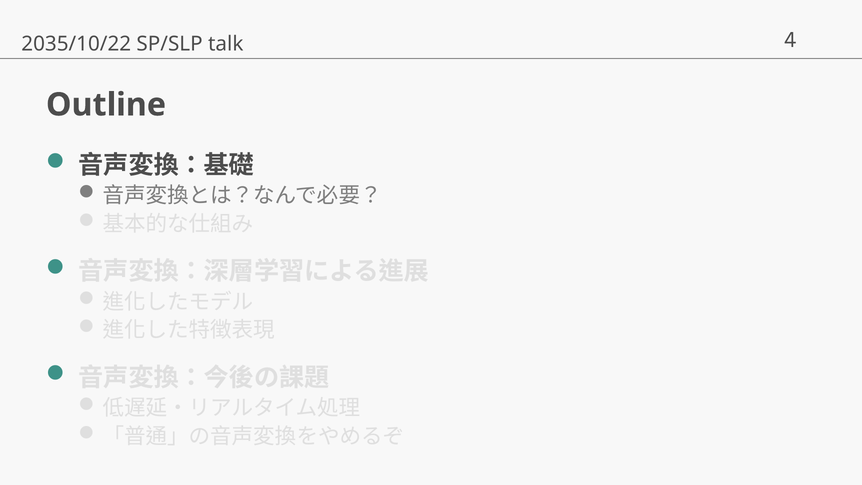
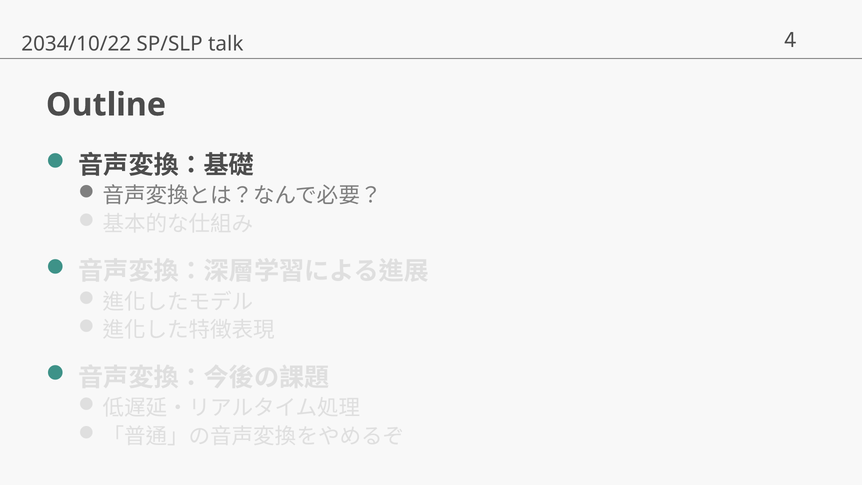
2035/10/22: 2035/10/22 -> 2034/10/22
